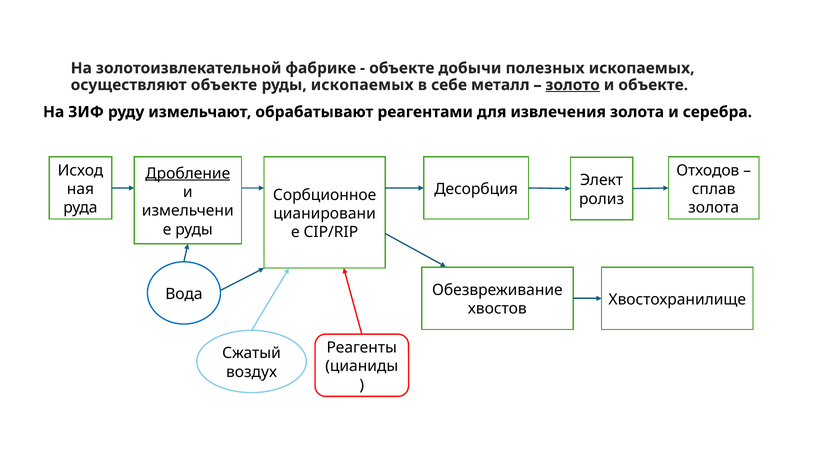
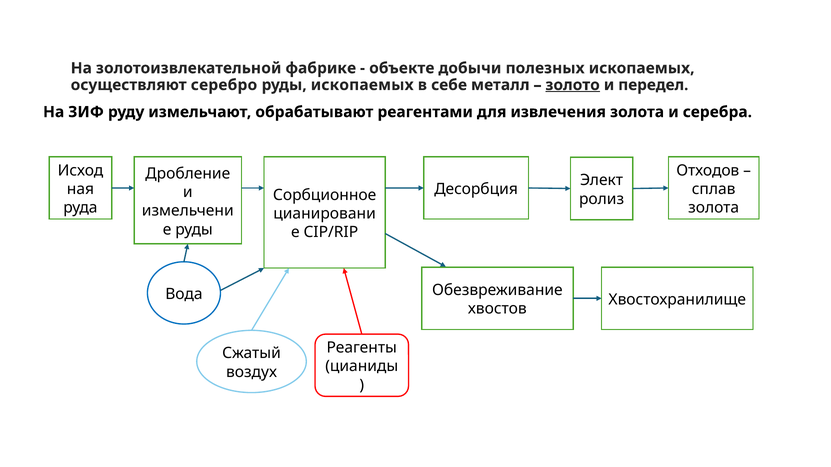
осуществляют объекте: объекте -> серебро
и объекте: объекте -> передел
Дробление underline: present -> none
